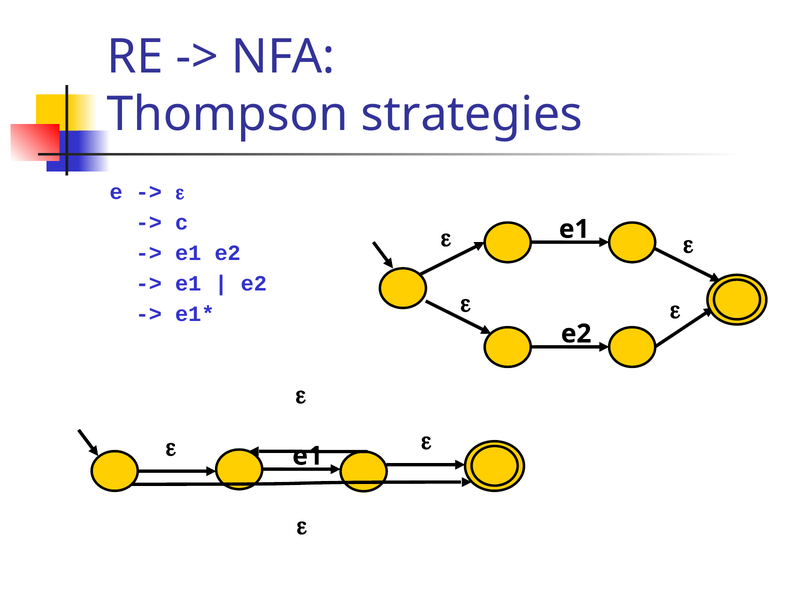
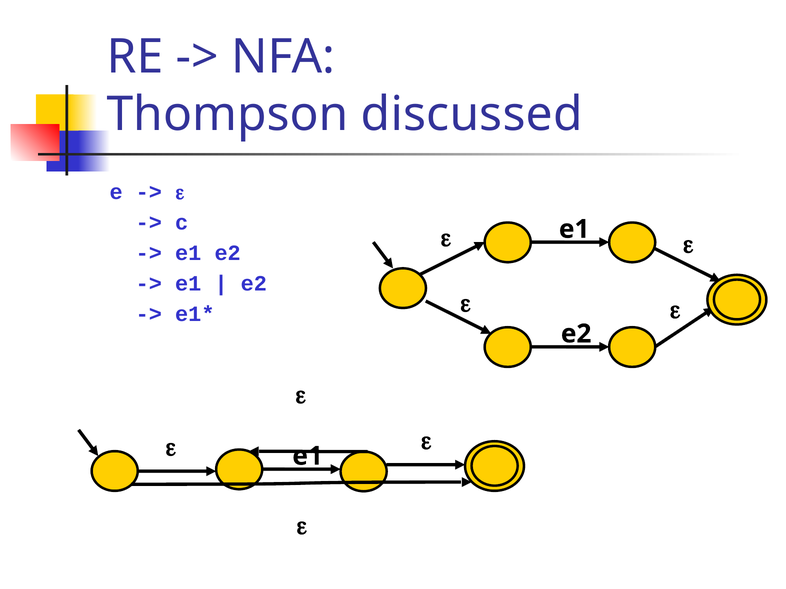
strategies: strategies -> discussed
